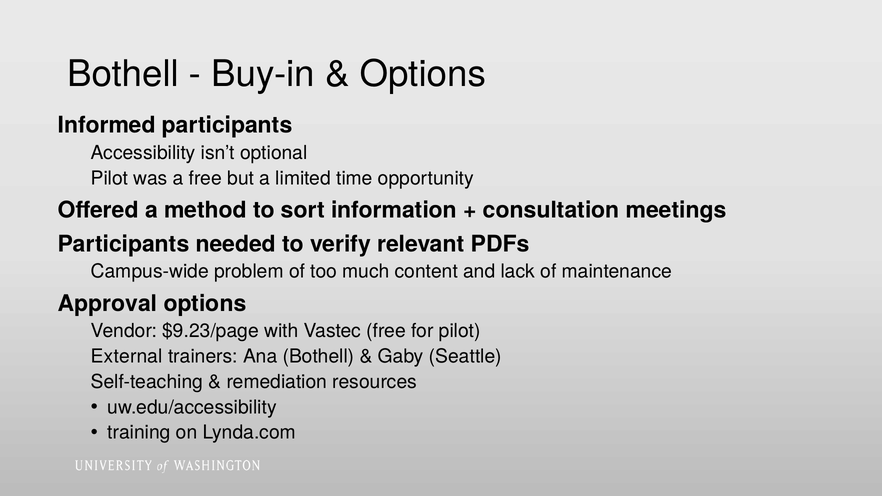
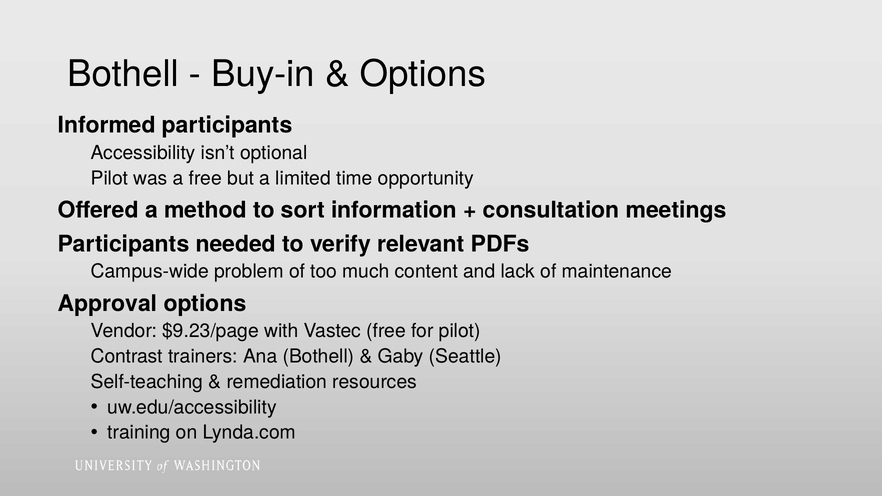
External: External -> Contrast
